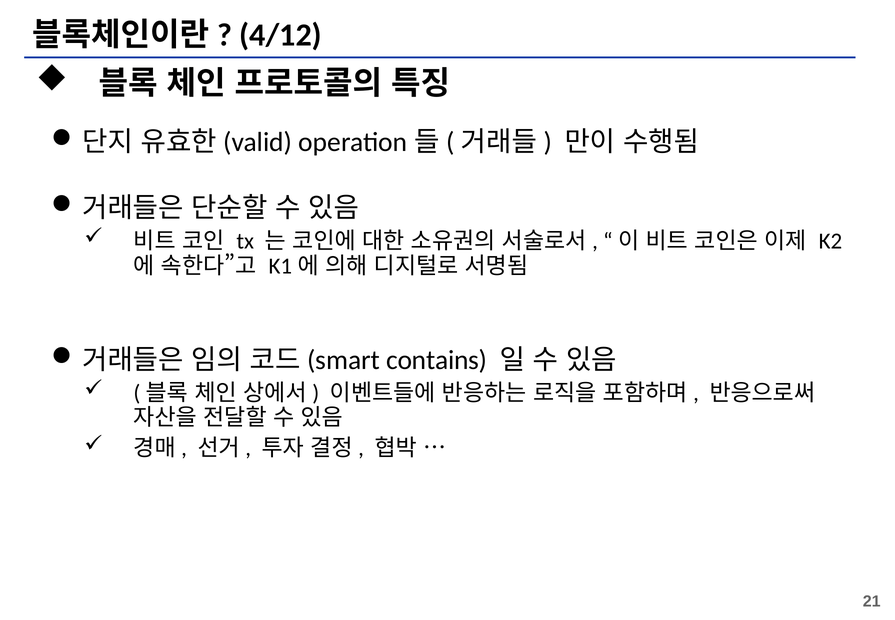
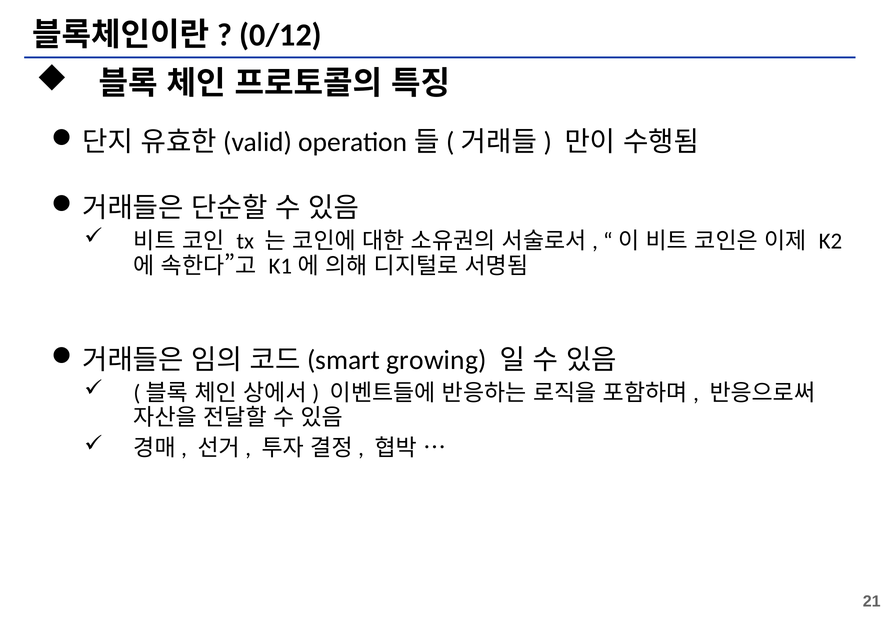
4/12: 4/12 -> 0/12
contains: contains -> growing
